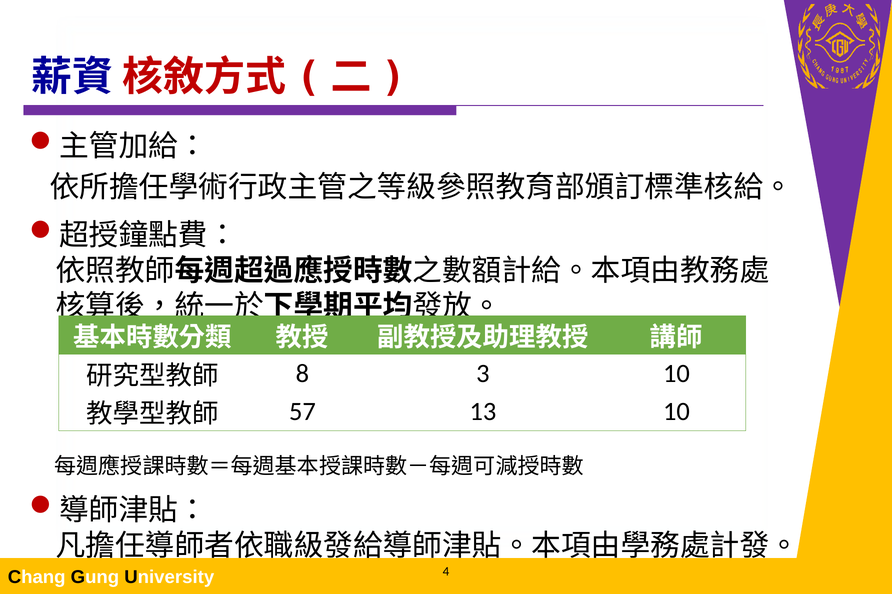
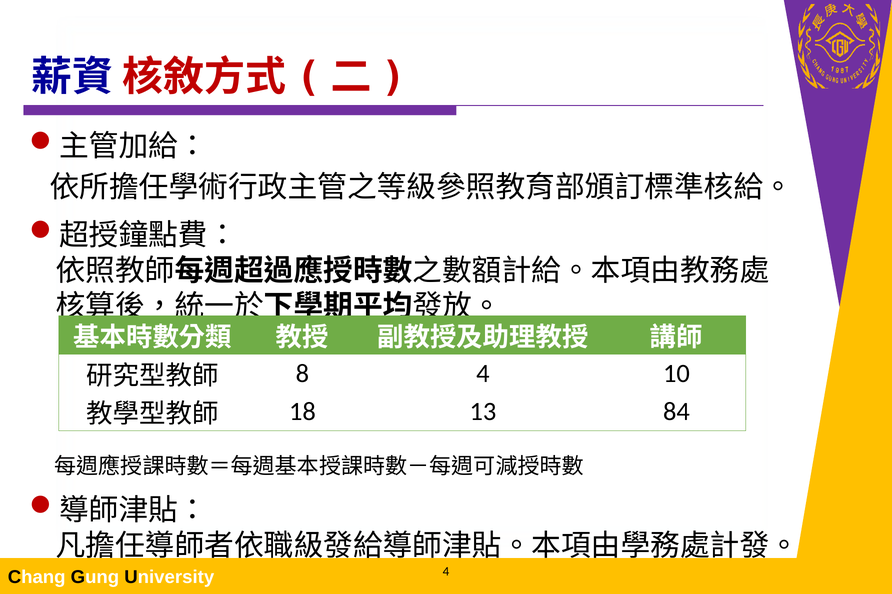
8 3: 3 -> 4
57: 57 -> 18
13 10: 10 -> 84
